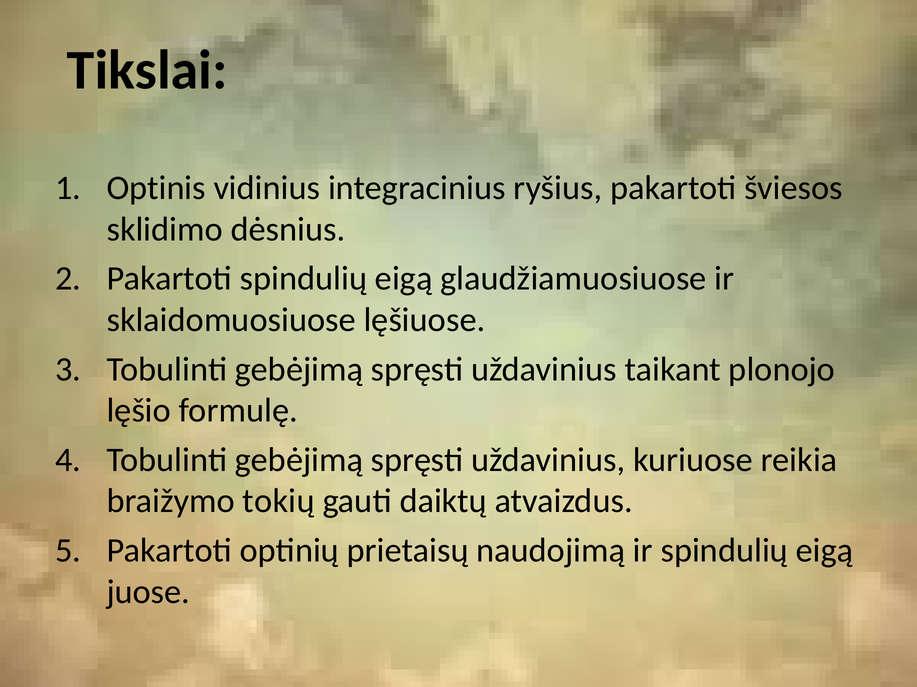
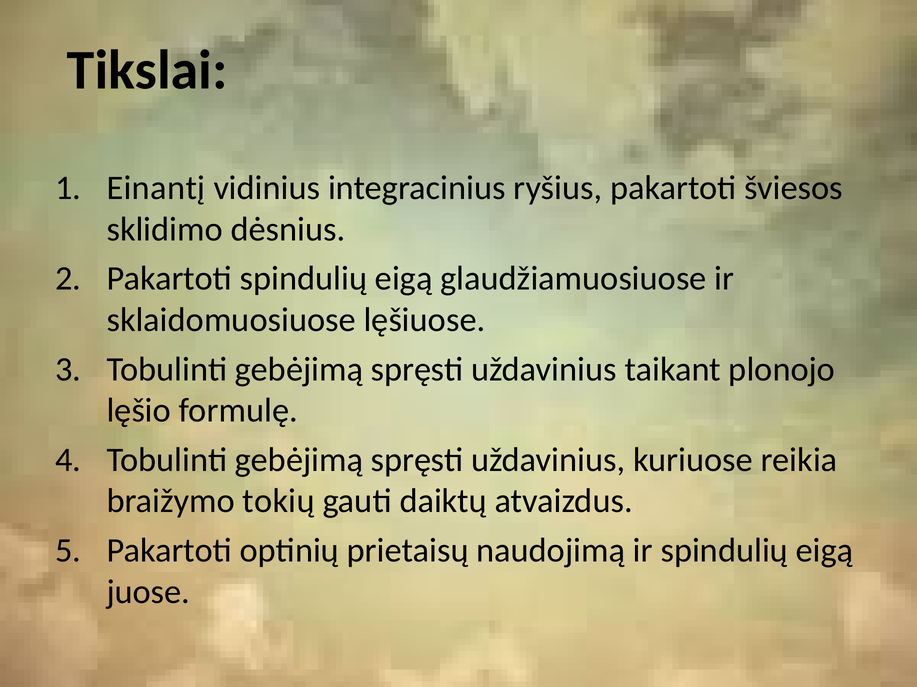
Optinis: Optinis -> Einantį
